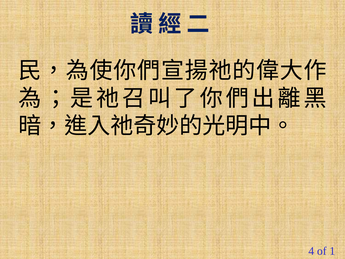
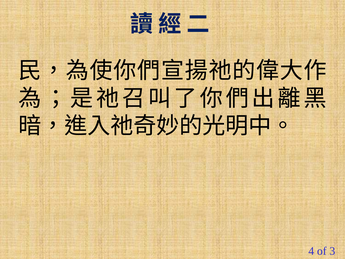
1: 1 -> 3
